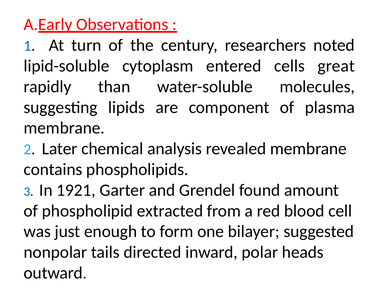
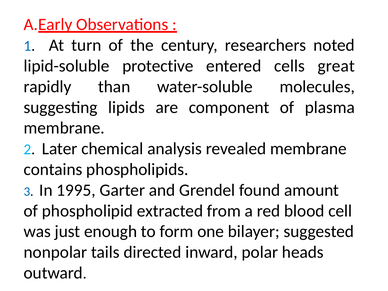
cytoplasm: cytoplasm -> protective
1921: 1921 -> 1995
